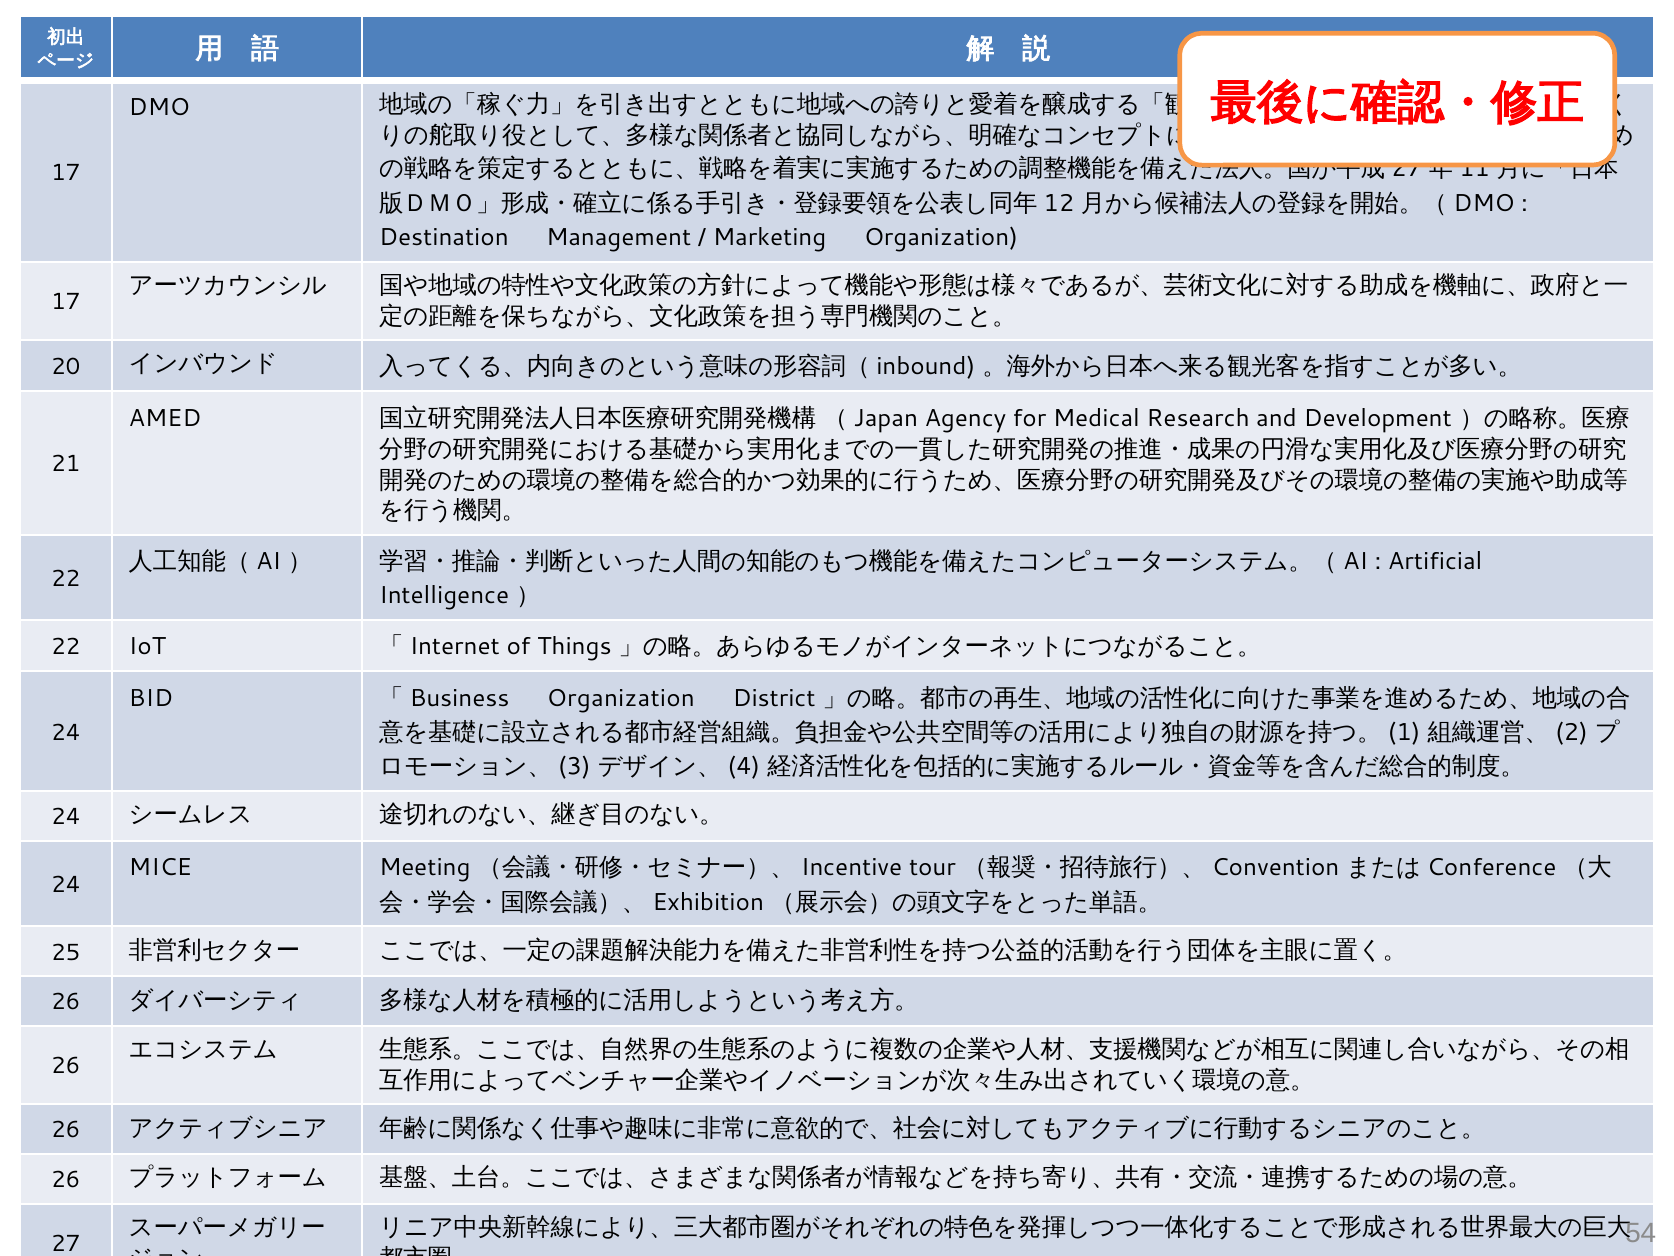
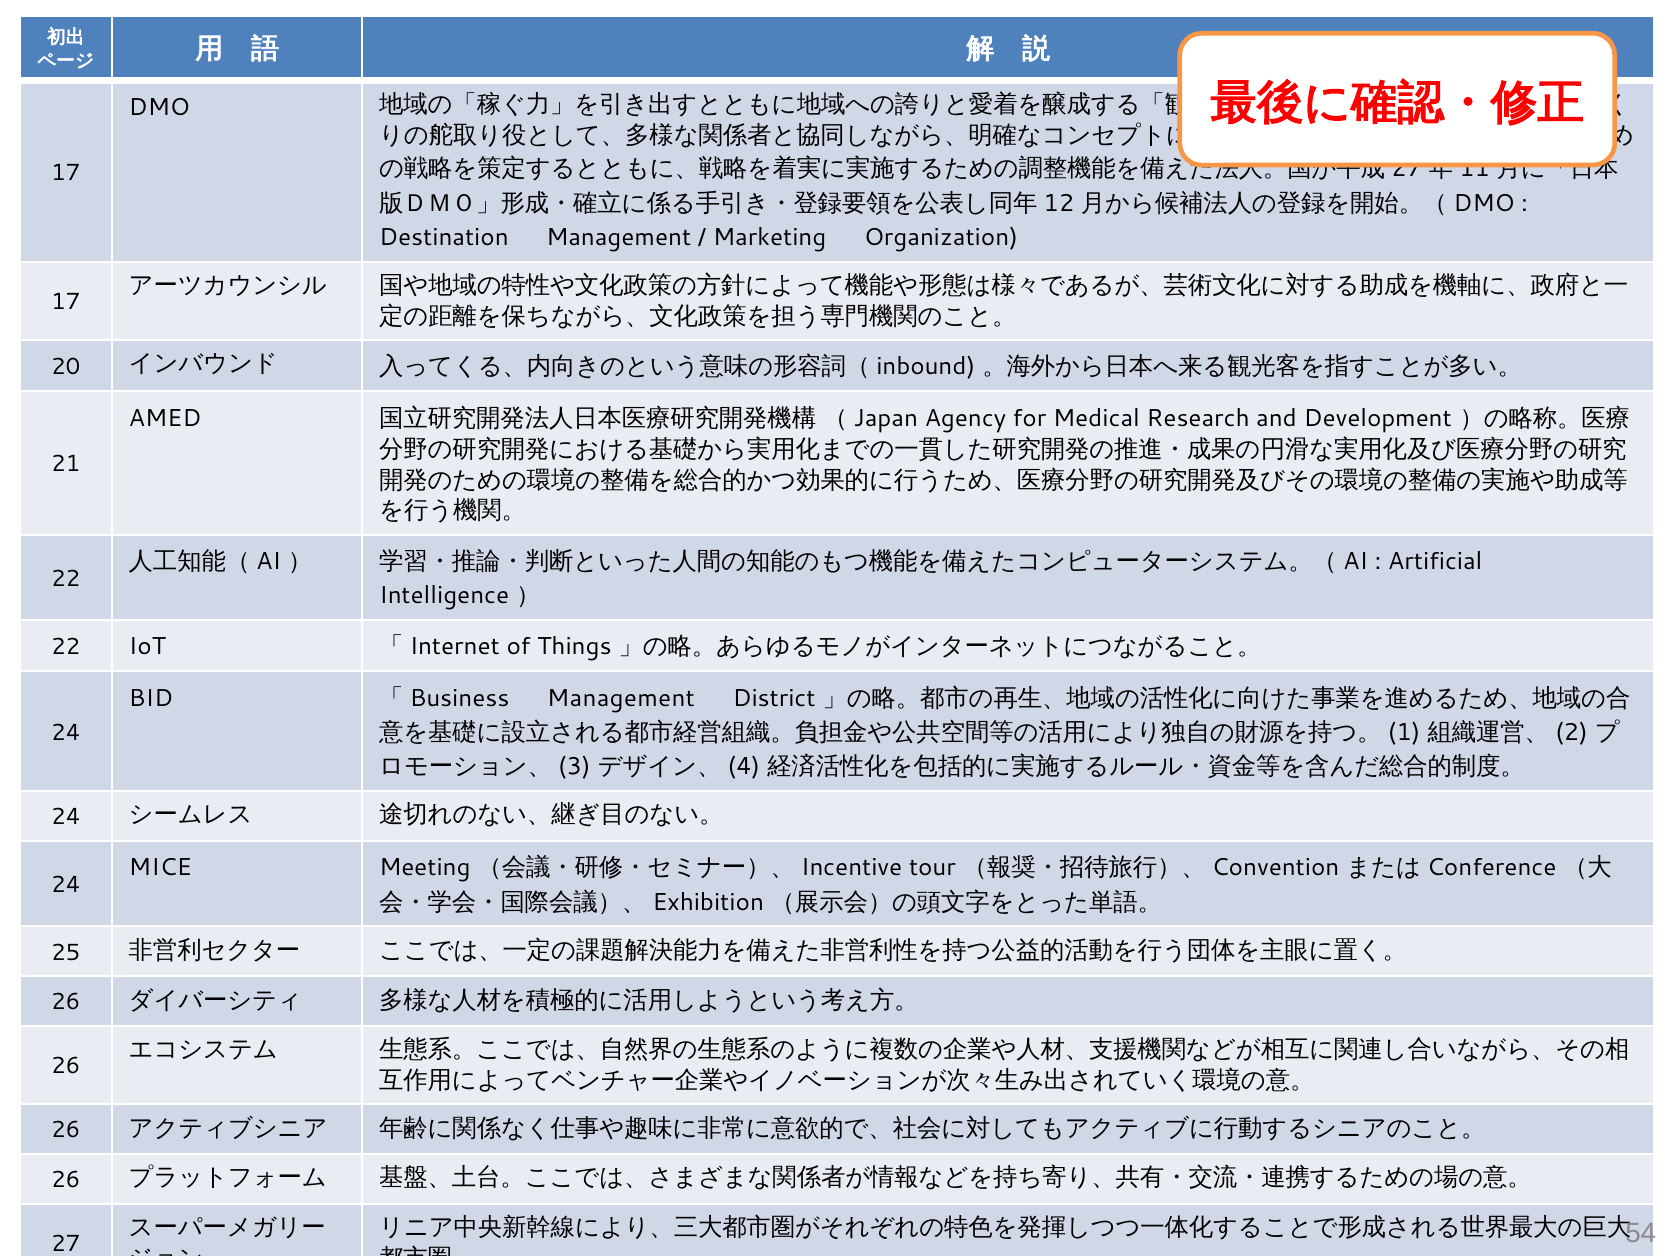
「Business Organization: Organization -> Management
